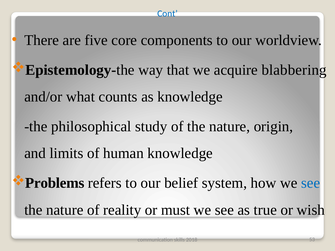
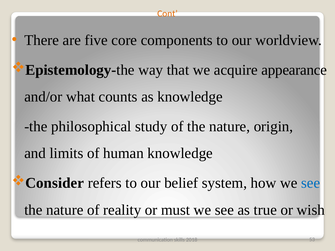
Cont colour: blue -> orange
blabbering: blabbering -> appearance
Problems: Problems -> Consider
